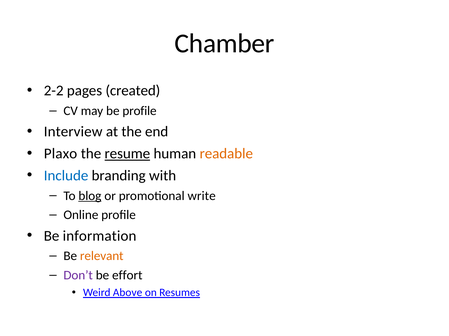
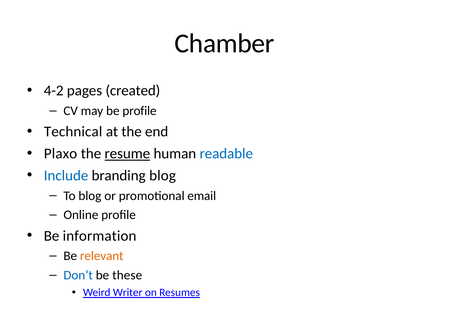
2-2: 2-2 -> 4-2
Interview: Interview -> Technical
readable colour: orange -> blue
branding with: with -> blog
blog at (90, 196) underline: present -> none
write: write -> email
Don’t colour: purple -> blue
effort: effort -> these
Above: Above -> Writer
